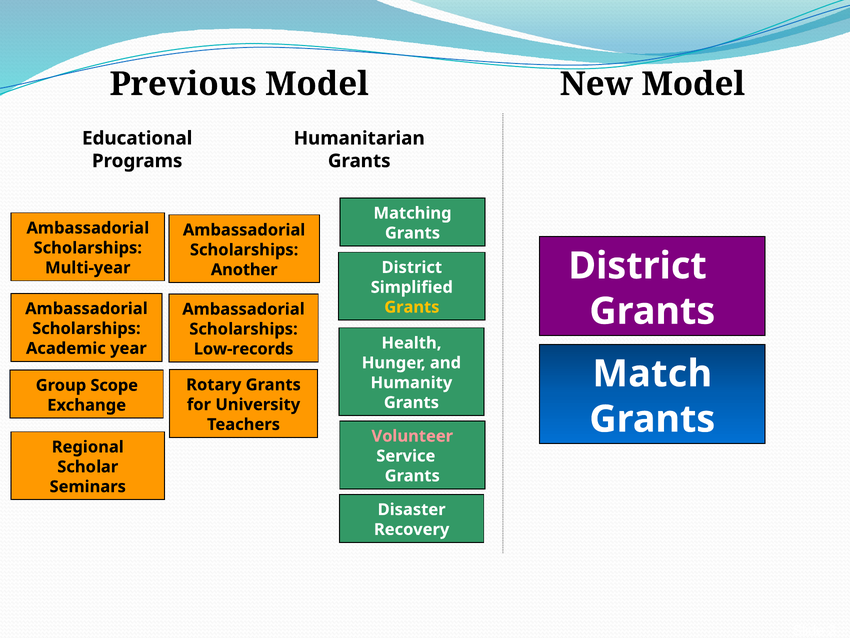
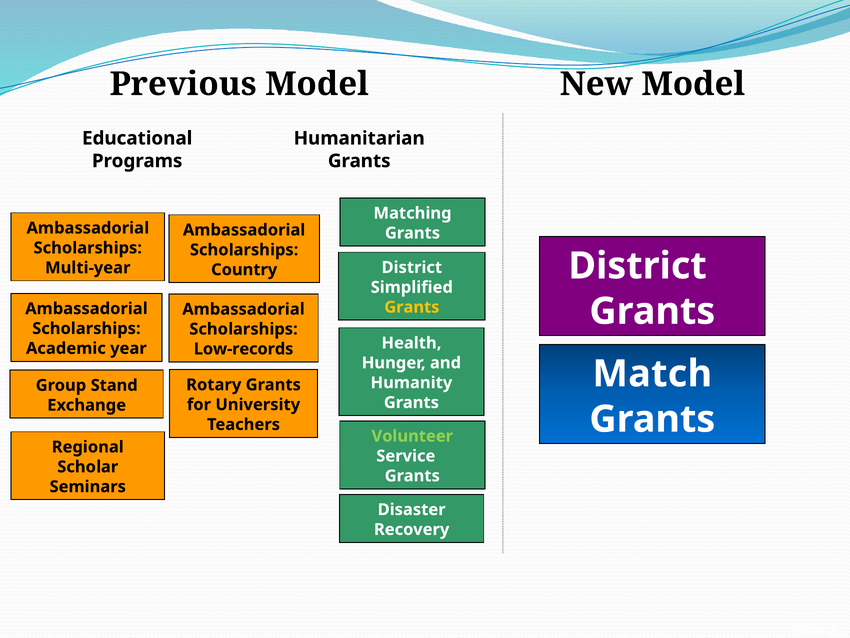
Another: Another -> Country
Scope: Scope -> Stand
Volunteer colour: pink -> light green
